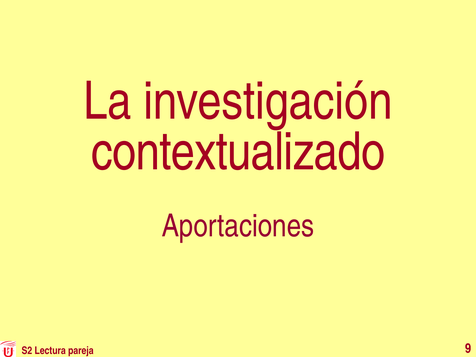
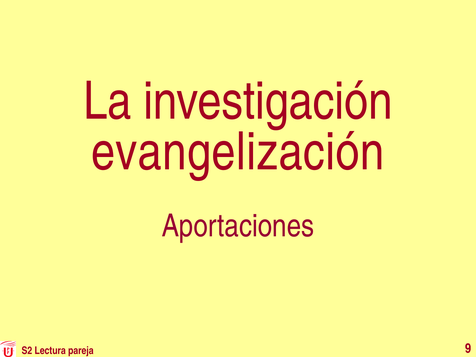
contextualizado: contextualizado -> evangelización
